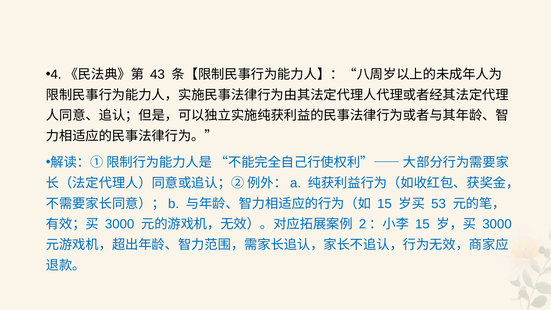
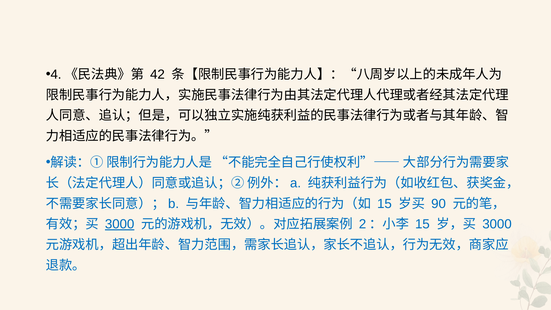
43: 43 -> 42
53: 53 -> 90
3000 at (120, 224) underline: none -> present
